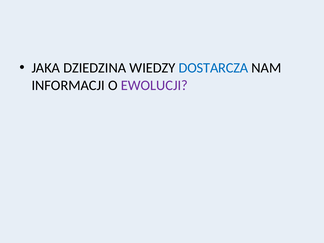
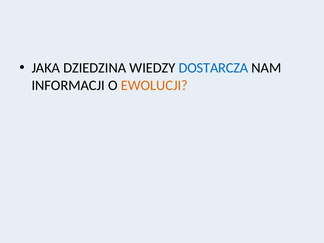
EWOLUCJI colour: purple -> orange
